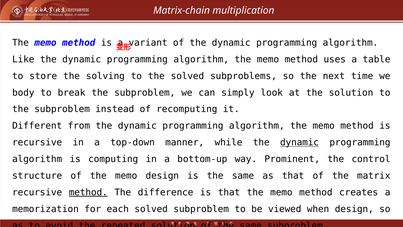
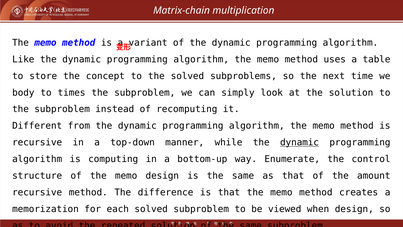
solving: solving -> concept
break: break -> times
Prominent: Prominent -> Enumerate
matrix: matrix -> amount
method at (88, 192) underline: present -> none
